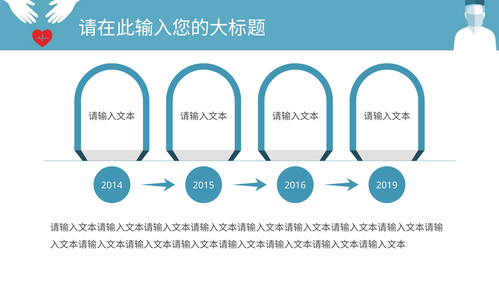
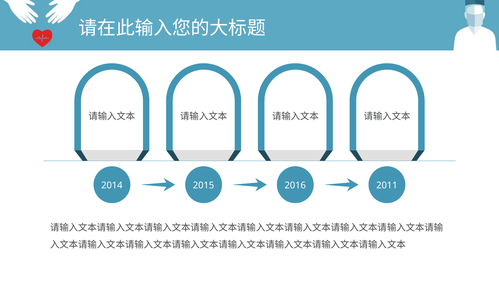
2019: 2019 -> 2011
